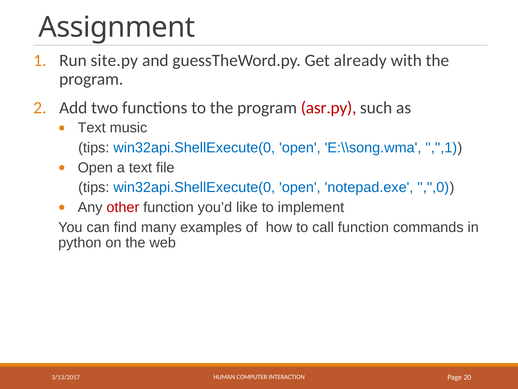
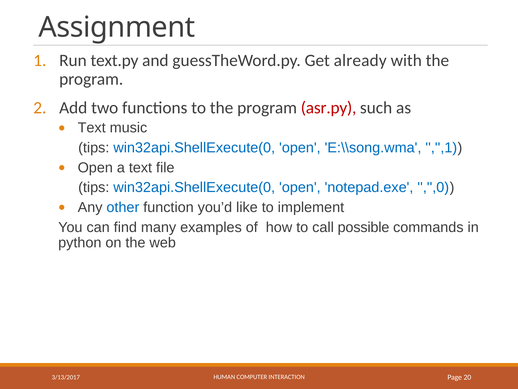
site.py: site.py -> text.py
other colour: red -> blue
call function: function -> possible
